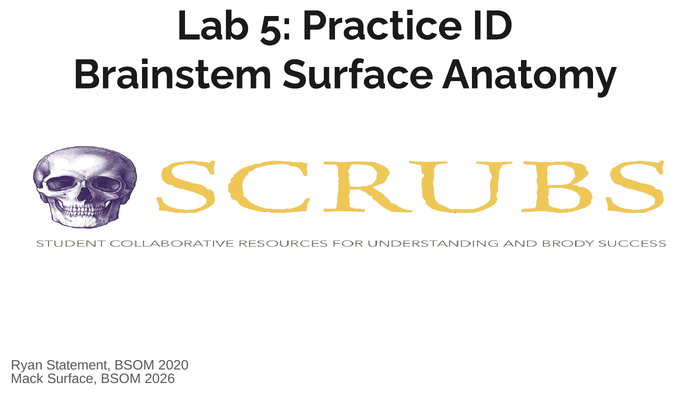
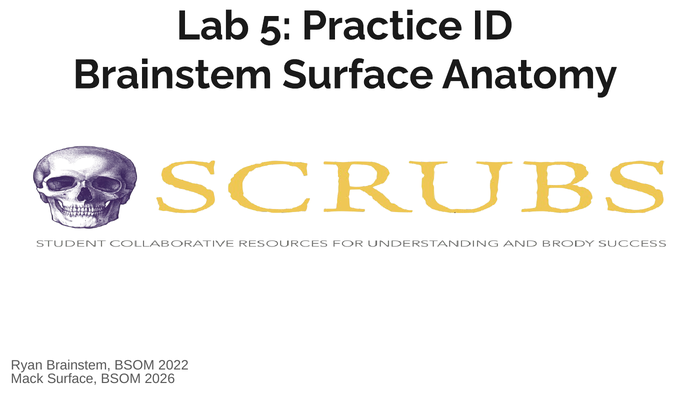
Ryan Statement: Statement -> Brainstem
2020: 2020 -> 2022
